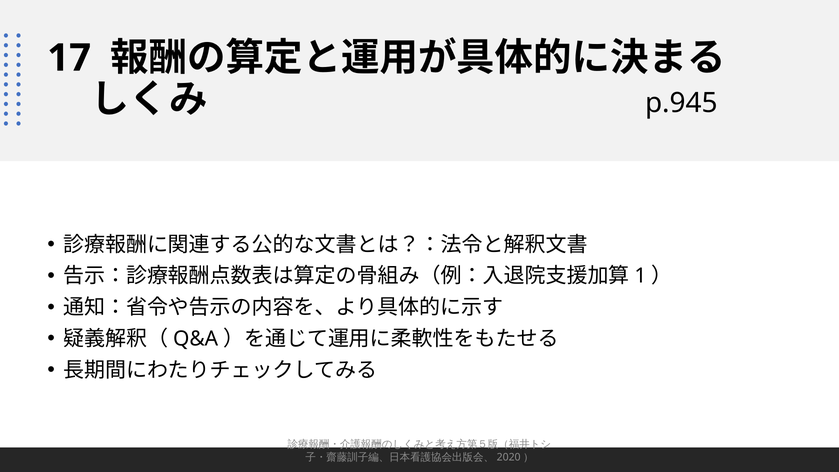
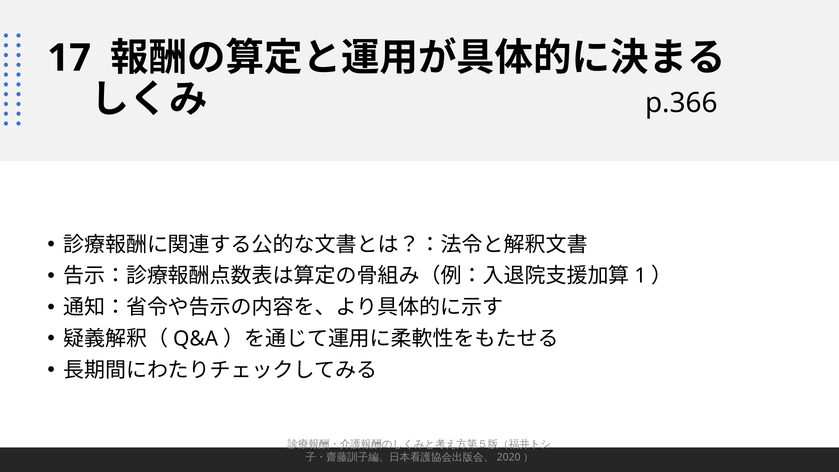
p.945: p.945 -> p.366
